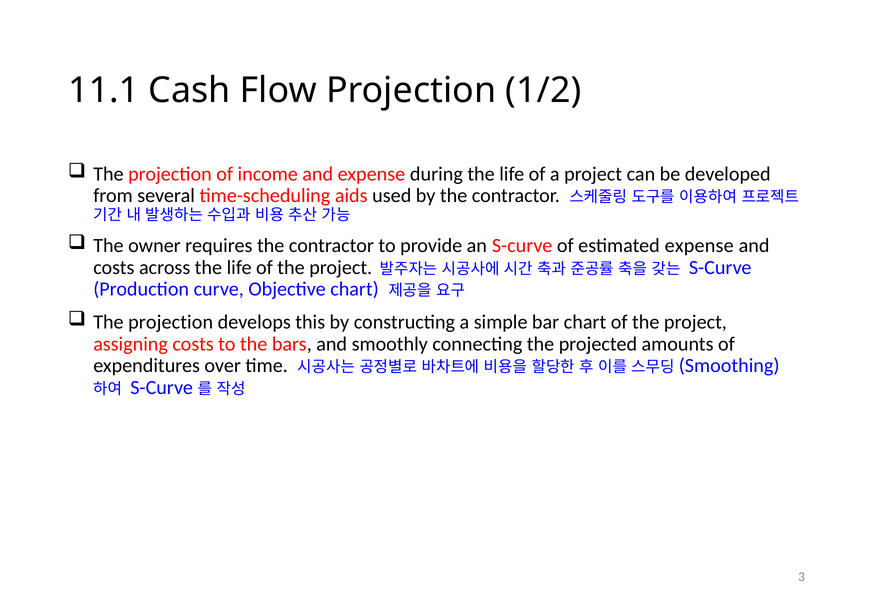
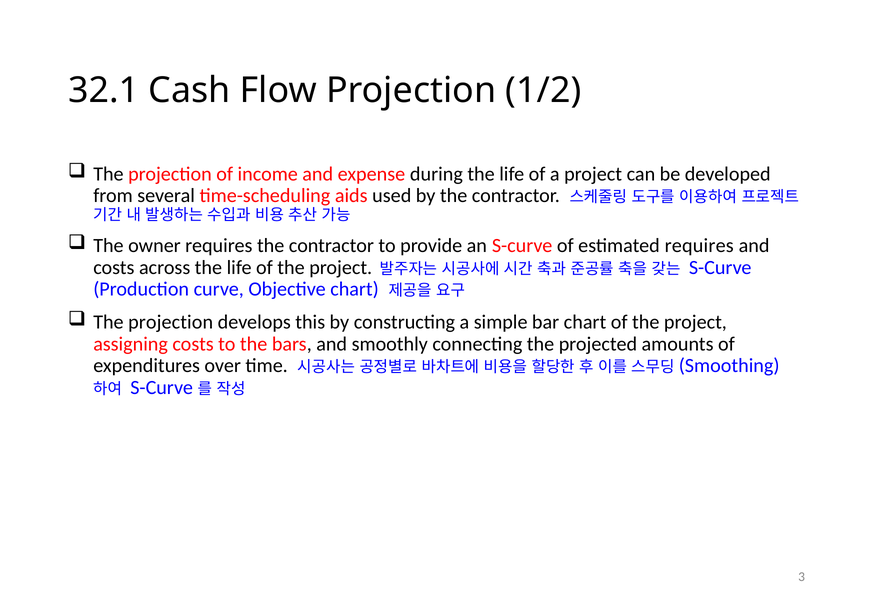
11.1: 11.1 -> 32.1
estimated expense: expense -> requires
